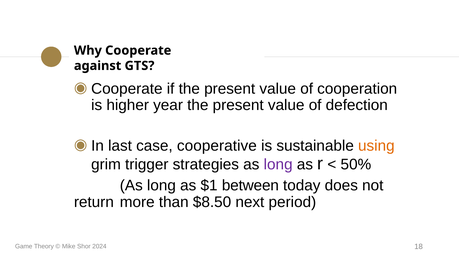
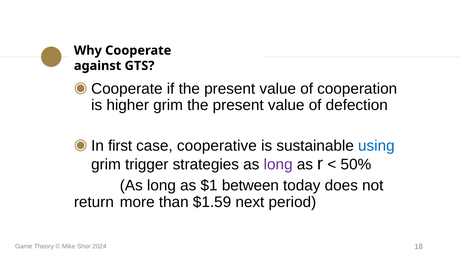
higher year: year -> grim
last: last -> first
using colour: orange -> blue
$8.50: $8.50 -> $1.59
